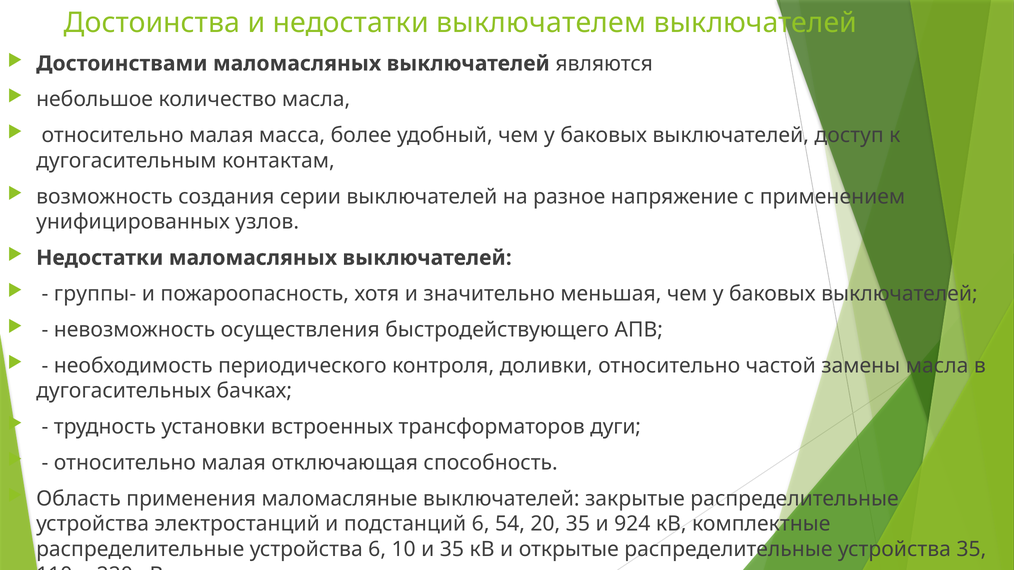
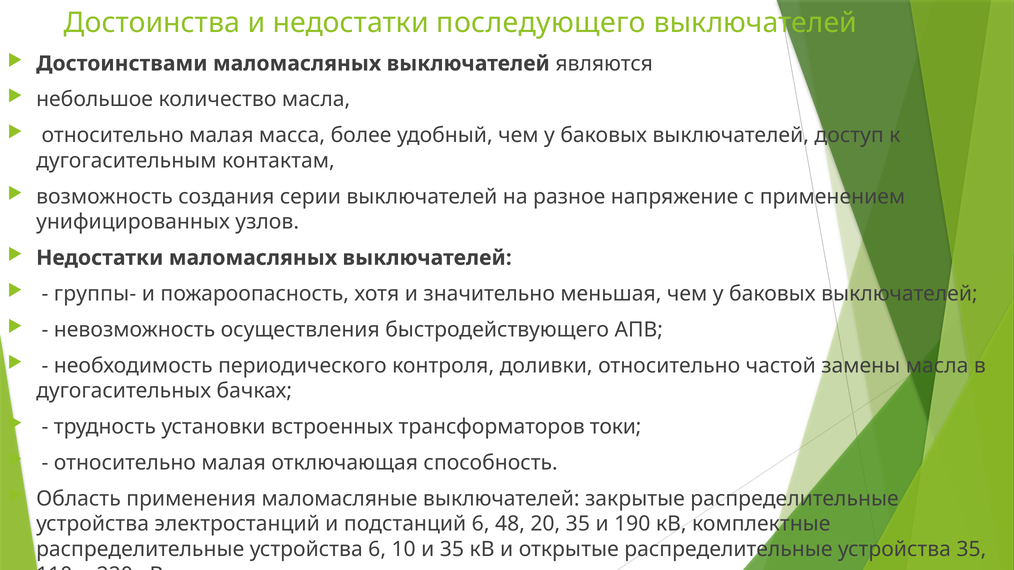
выключателем: выключателем -> последующего
дуги: дуги -> токи
54: 54 -> 48
924: 924 -> 190
